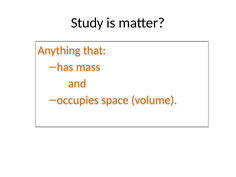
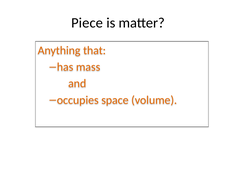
Study: Study -> Piece
